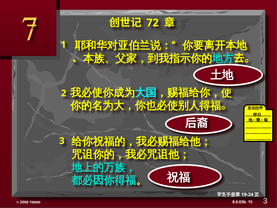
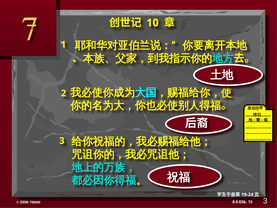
72: 72 -> 10
